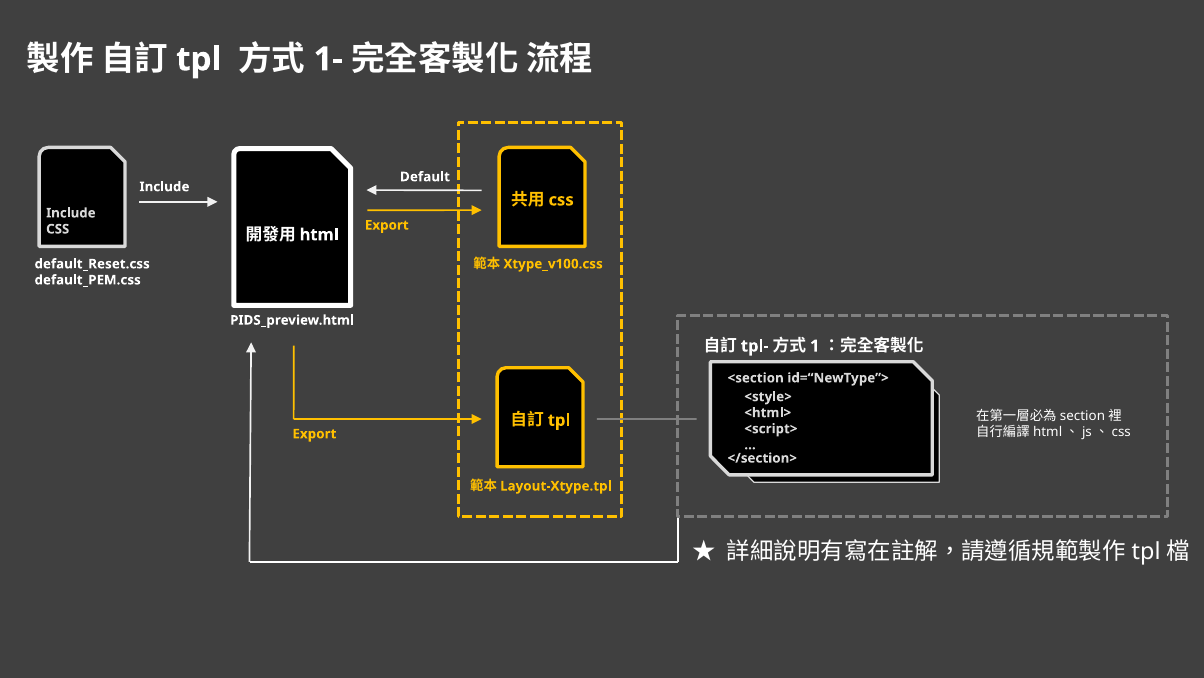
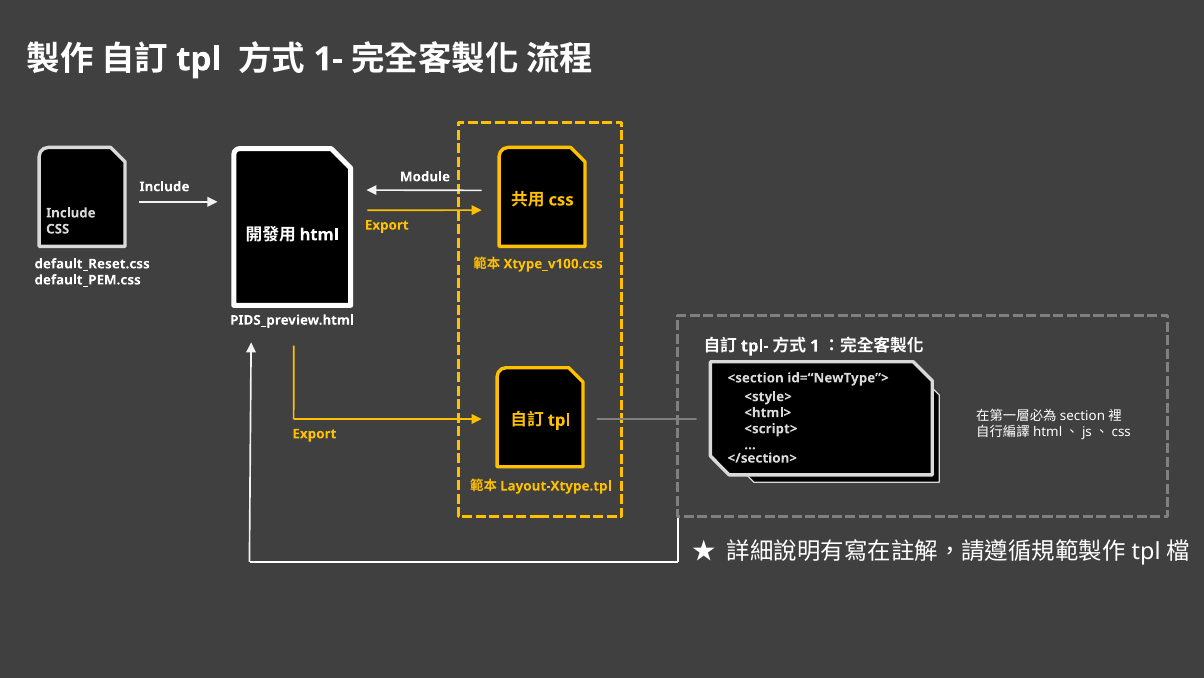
Default: Default -> Module
